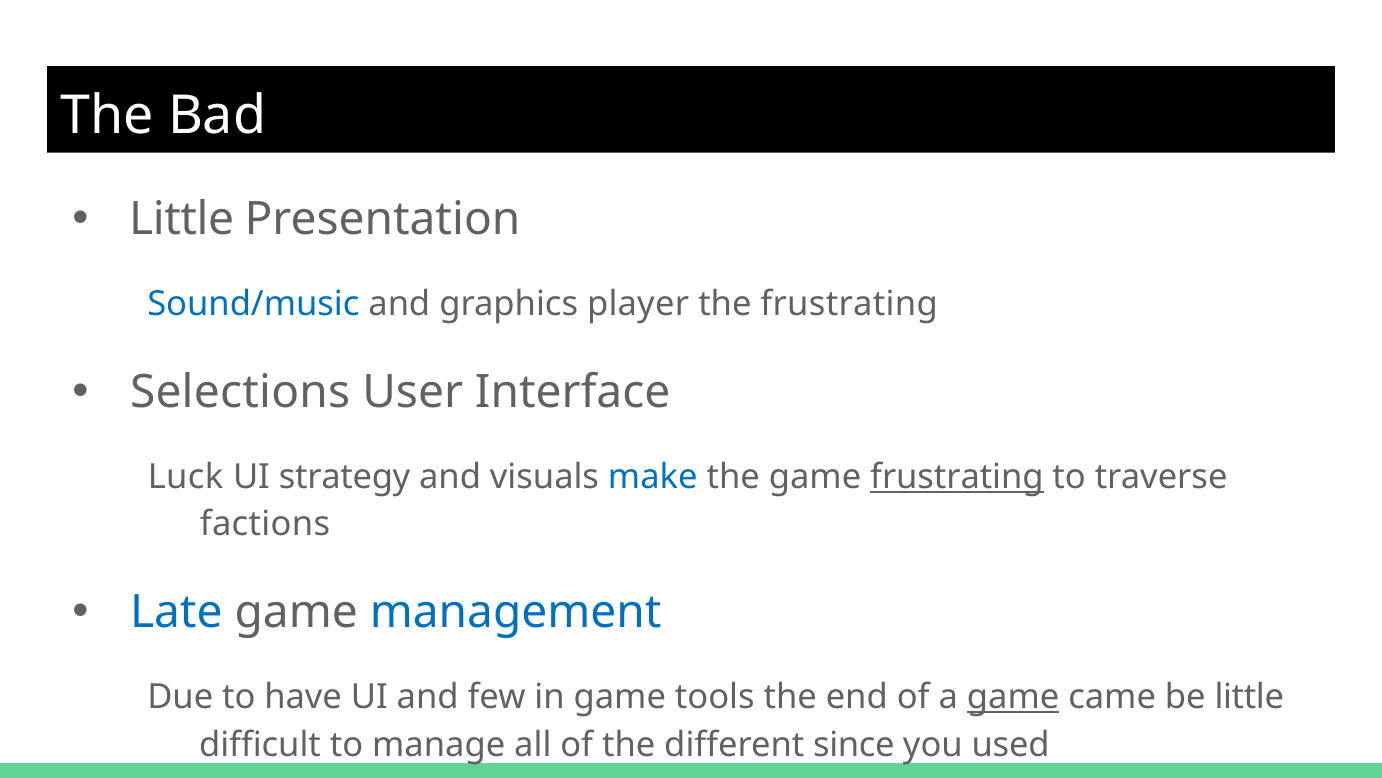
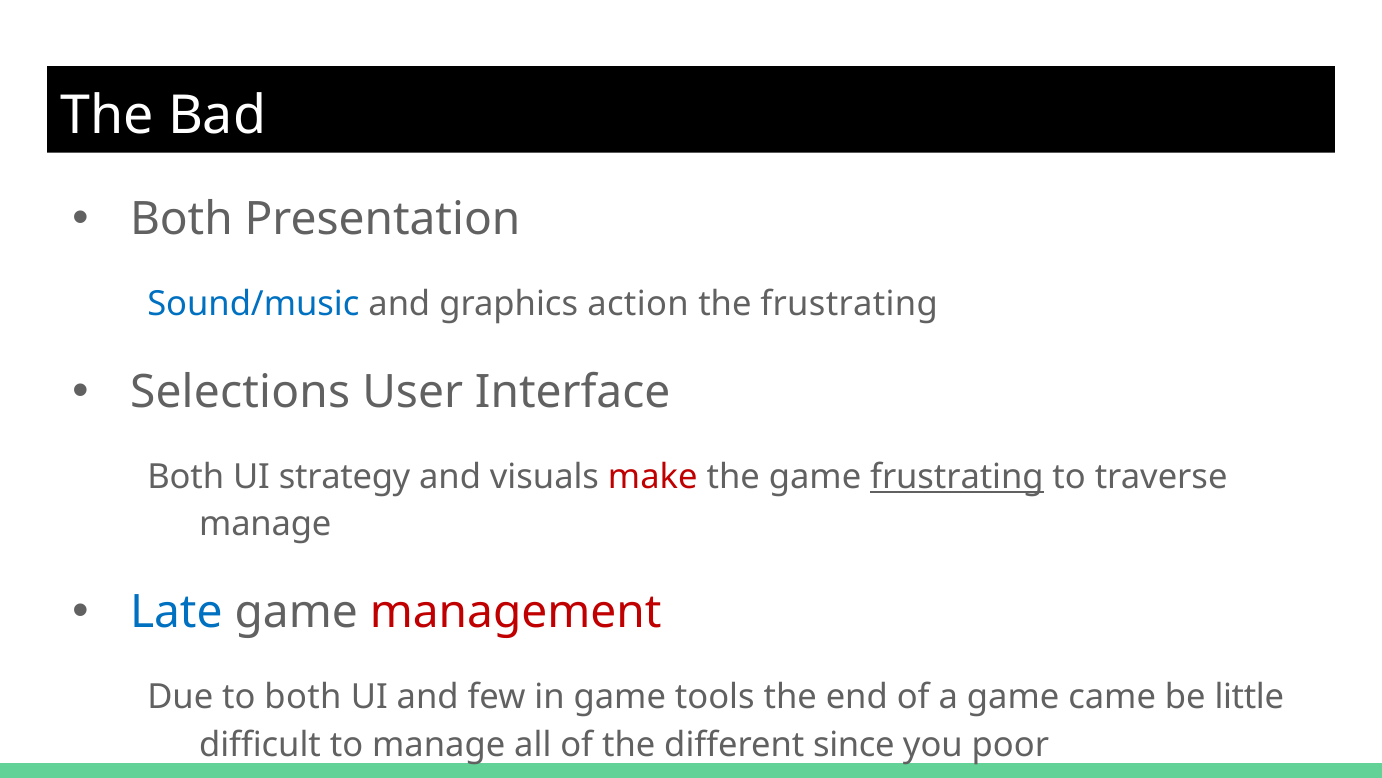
Little at (182, 219): Little -> Both
player: player -> action
Luck at (186, 476): Luck -> Both
make colour: blue -> red
factions at (265, 524): factions -> manage
management colour: blue -> red
to have: have -> both
game at (1013, 697) underline: present -> none
used: used -> poor
